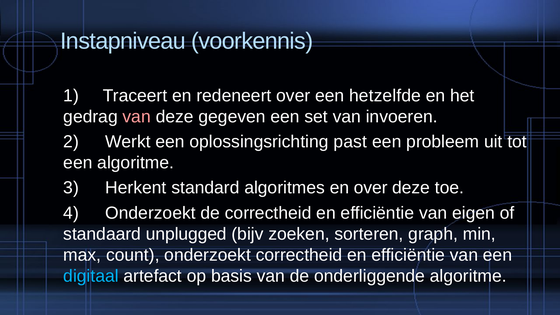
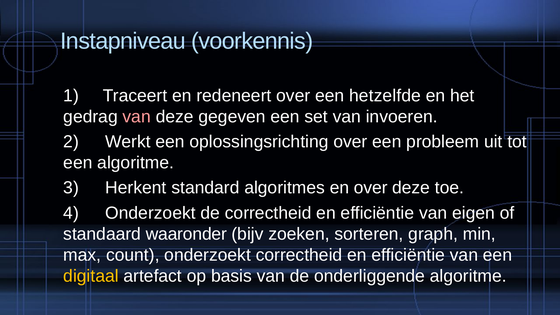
oplossingsrichting past: past -> over
unplugged: unplugged -> waaronder
digitaal colour: light blue -> yellow
